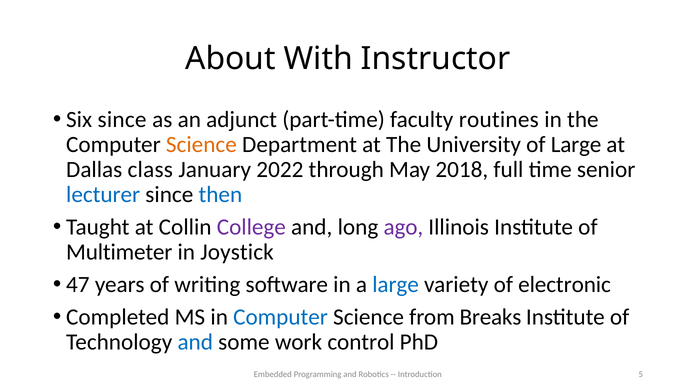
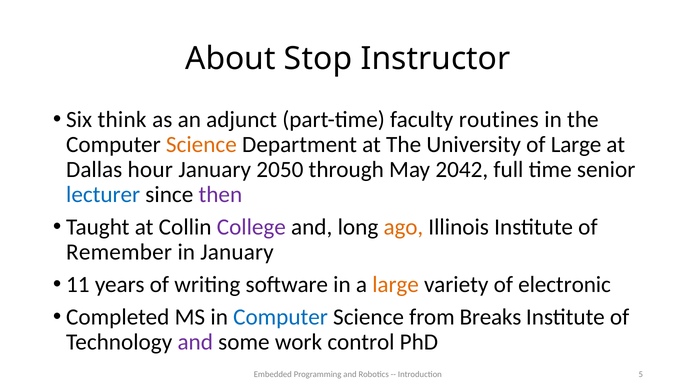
With: With -> Stop
Six since: since -> think
class: class -> hour
2022: 2022 -> 2050
2018: 2018 -> 2042
then colour: blue -> purple
ago colour: purple -> orange
Multimeter: Multimeter -> Remember
in Joystick: Joystick -> January
47: 47 -> 11
large at (396, 284) colour: blue -> orange
and at (195, 342) colour: blue -> purple
